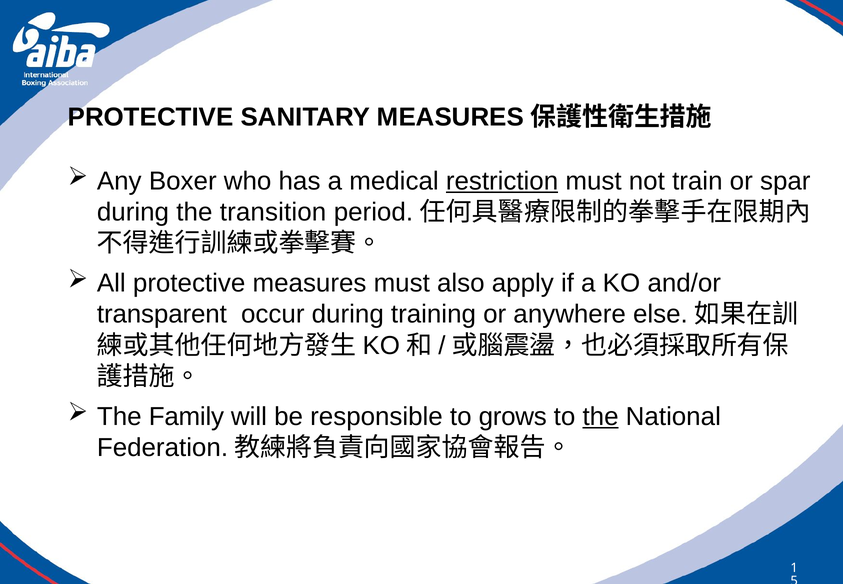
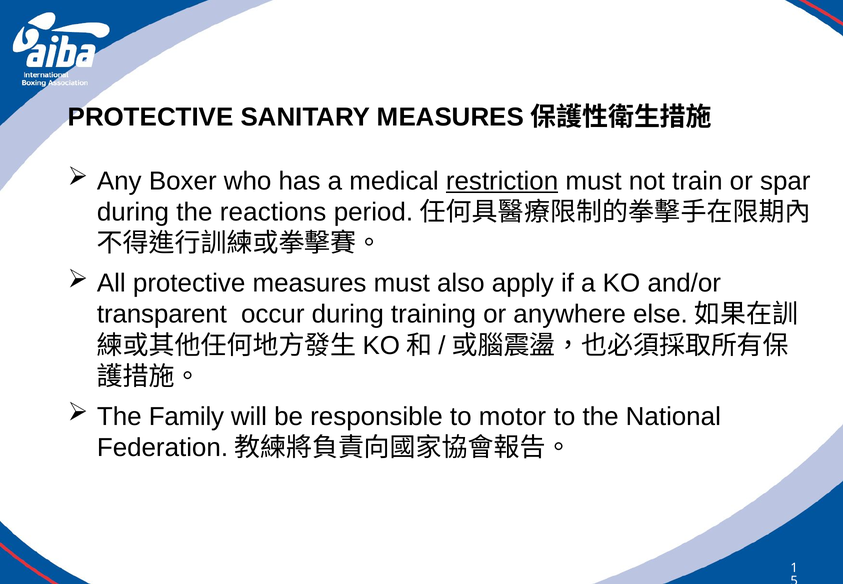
transition: transition -> reactions
grows: grows -> motor
the at (601, 416) underline: present -> none
